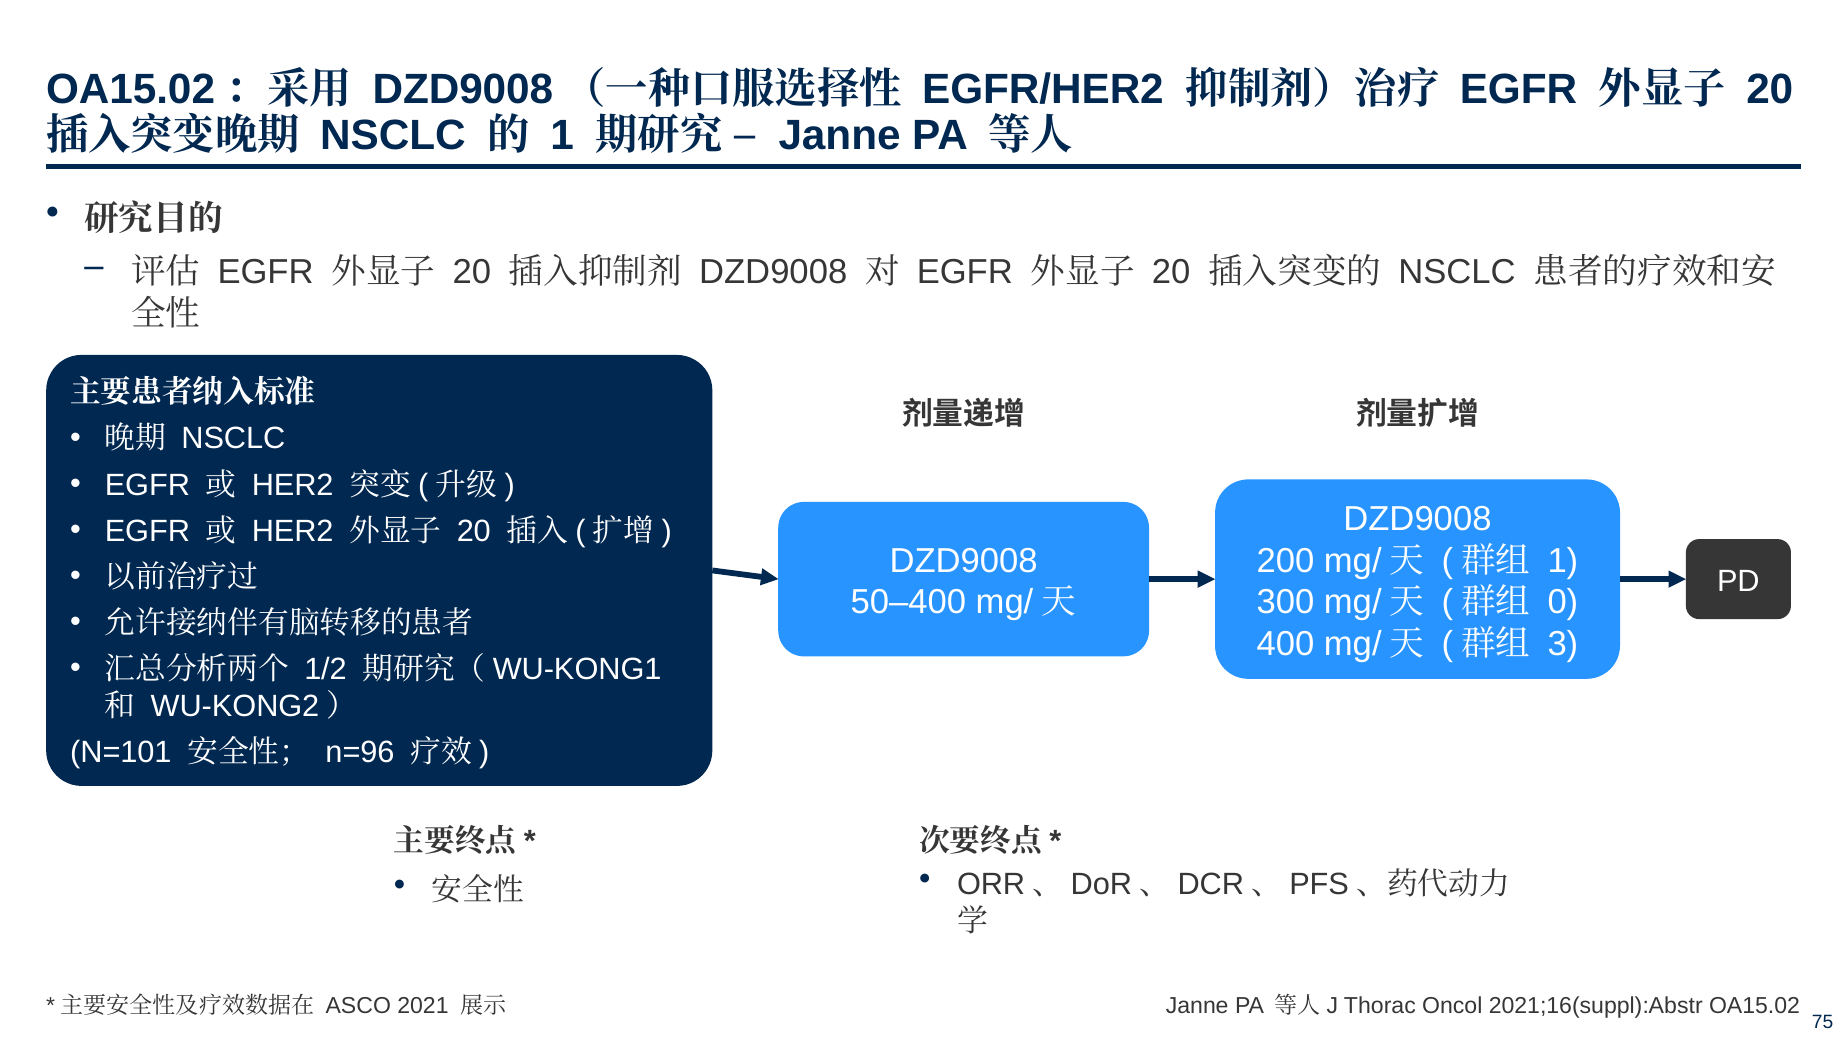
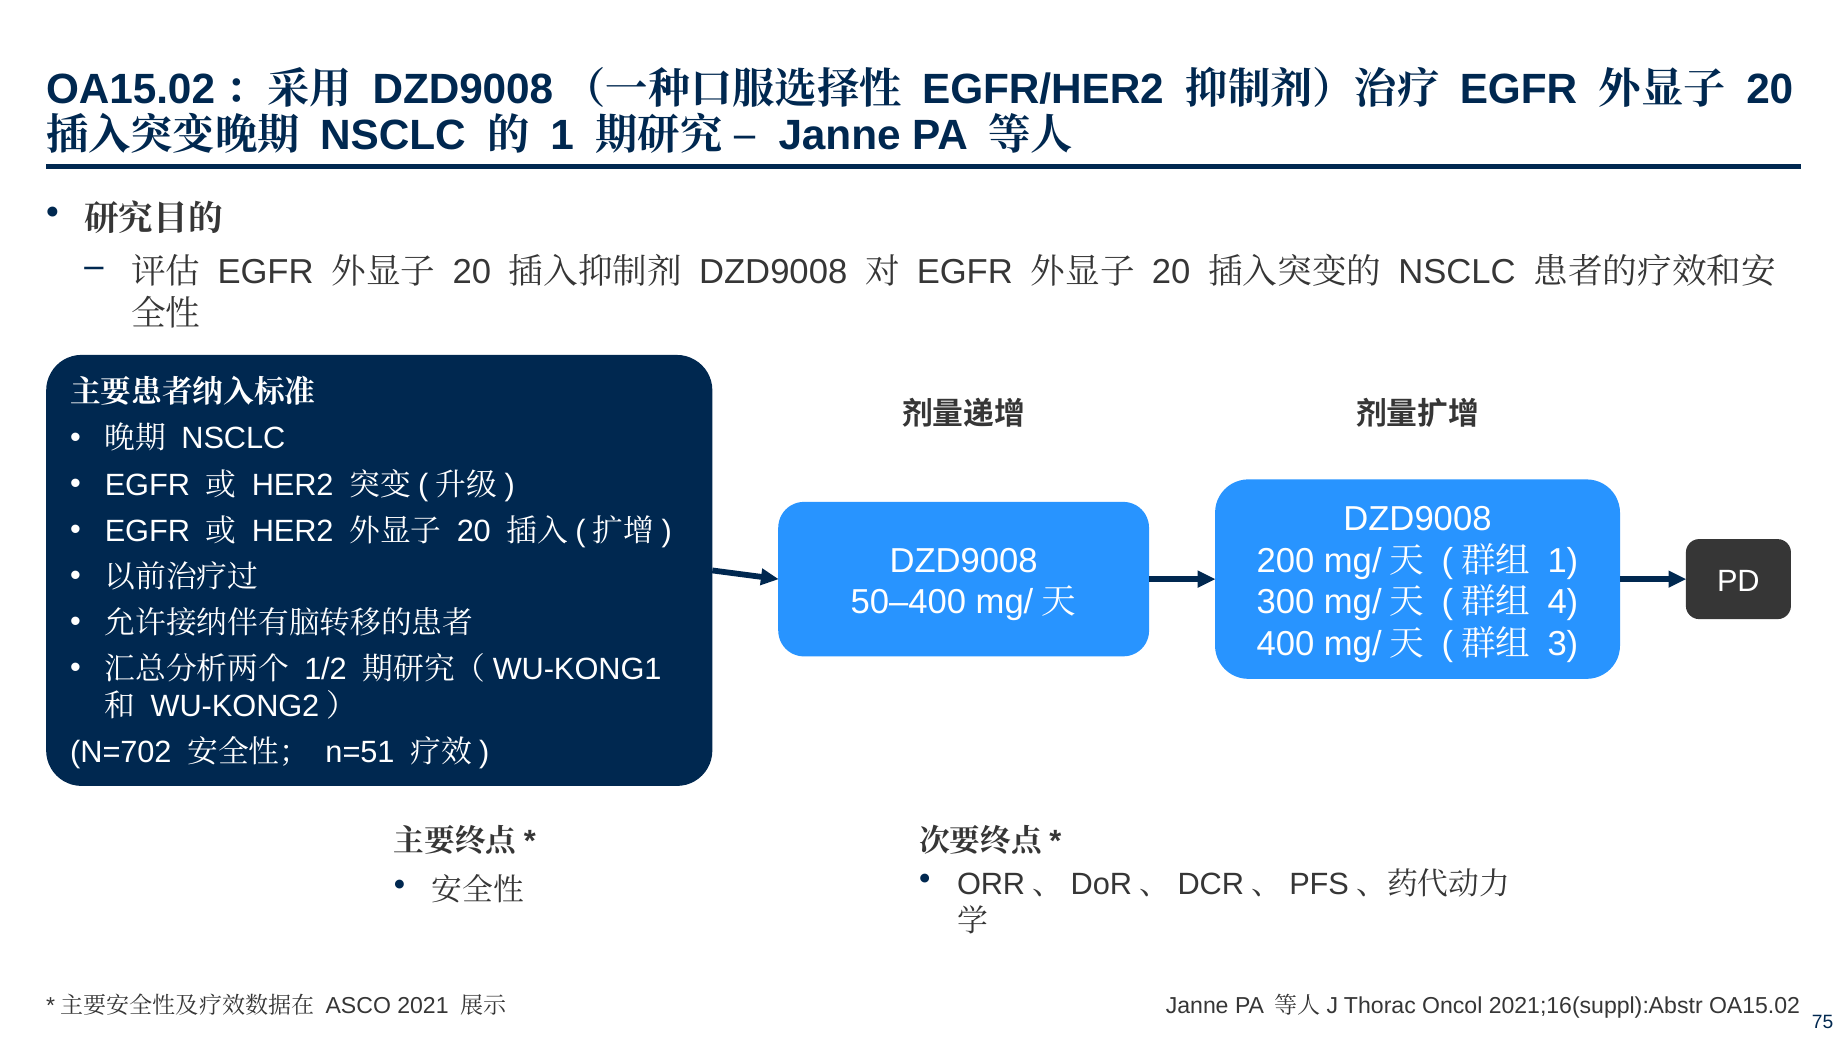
0: 0 -> 4
N=101: N=101 -> N=702
n=96: n=96 -> n=51
